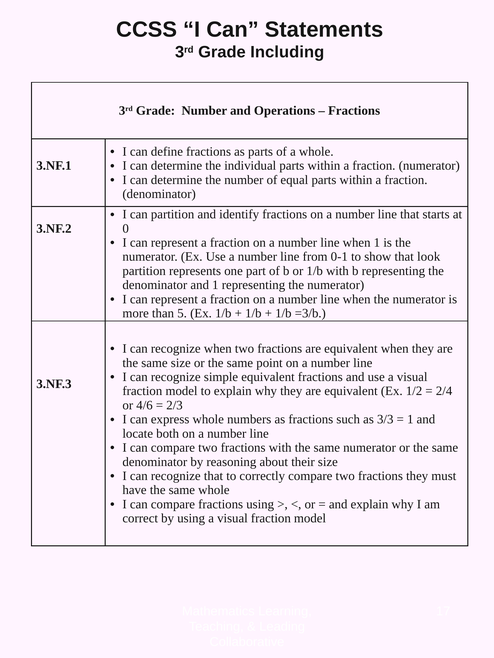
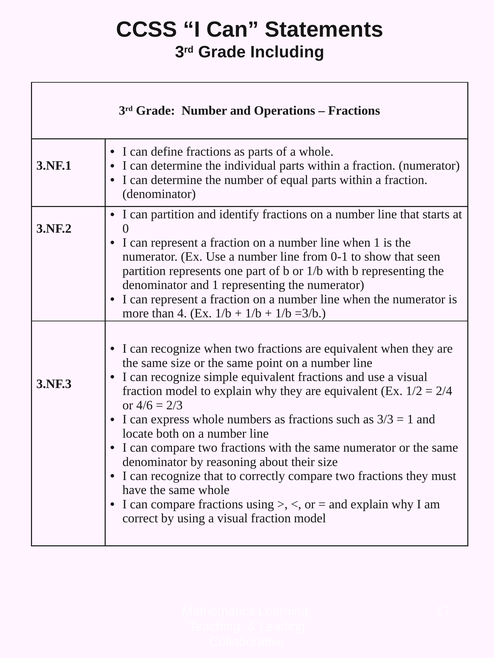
look: look -> seen
5: 5 -> 4
